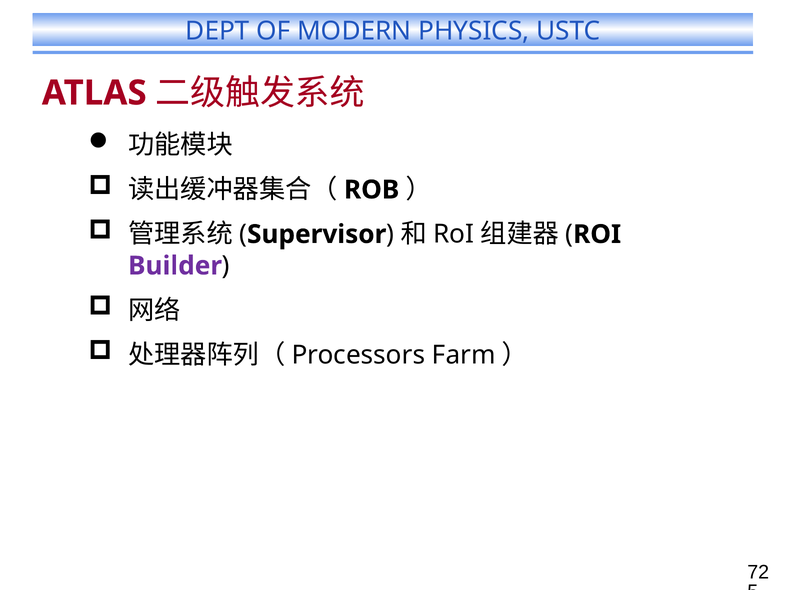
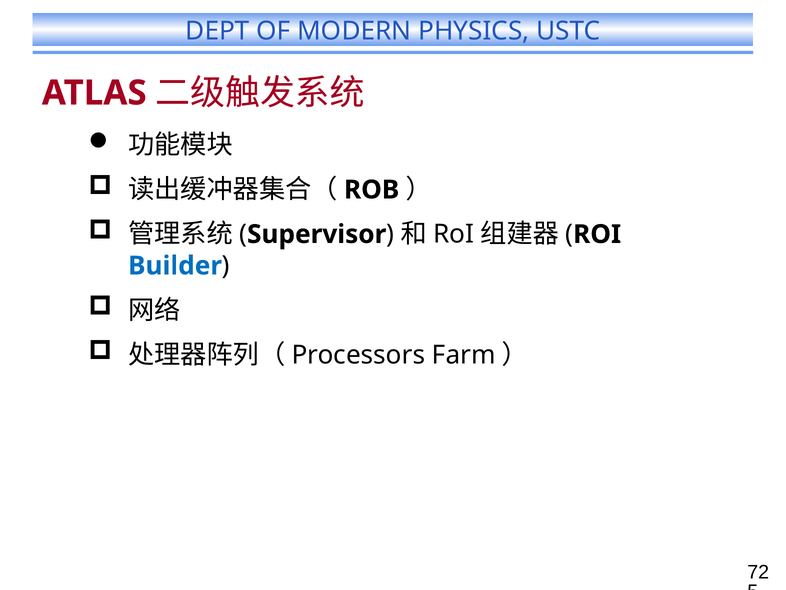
Builder colour: purple -> blue
